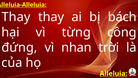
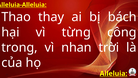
Thay at (16, 17): Thay -> Thao
đứng: đứng -> trong
